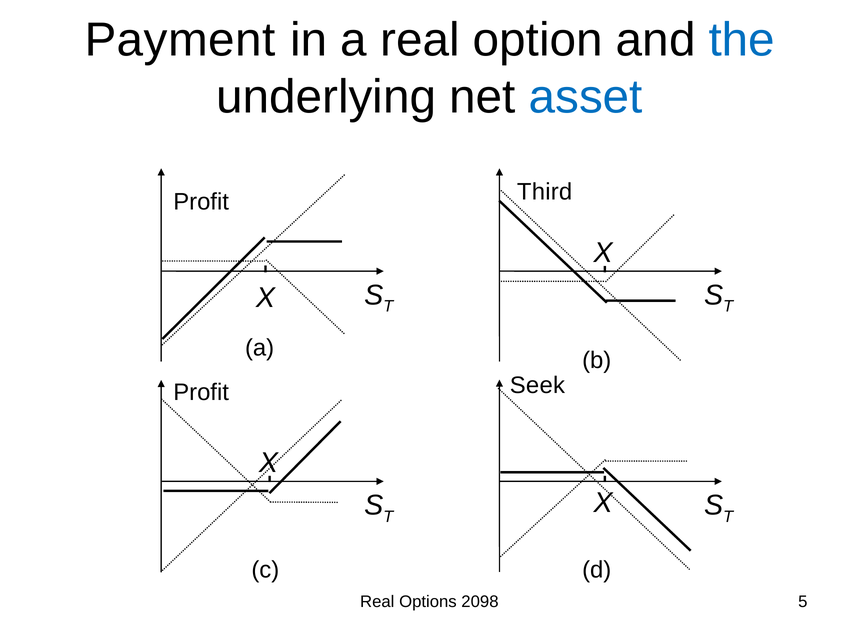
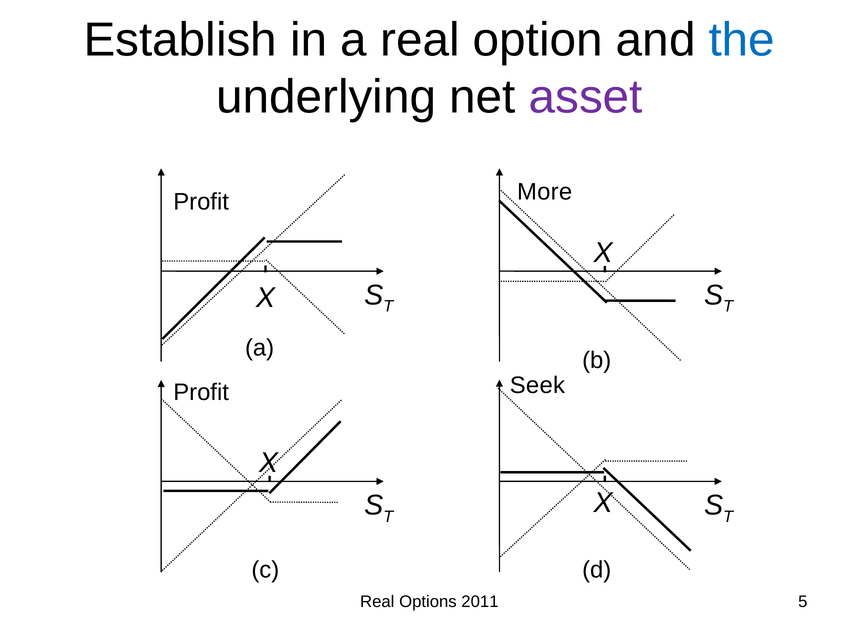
Payment: Payment -> Establish
asset colour: blue -> purple
Third: Third -> More
2098: 2098 -> 2011
